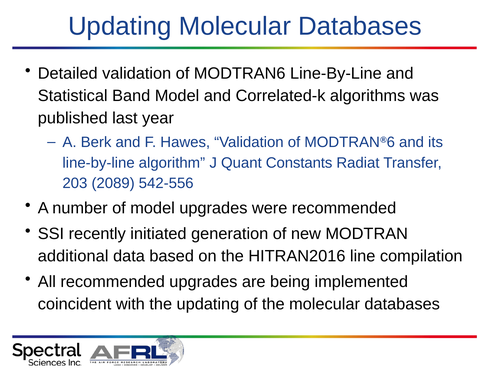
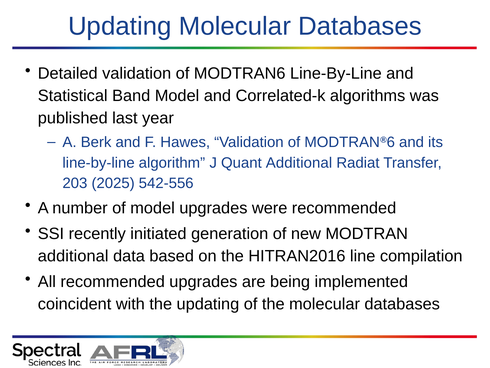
Quant Constants: Constants -> Additional
2089: 2089 -> 2025
